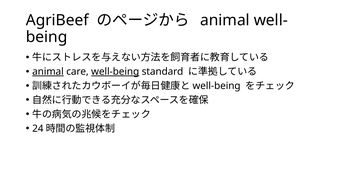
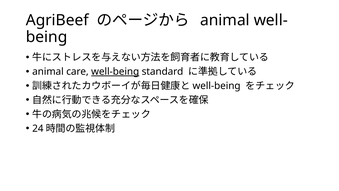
animal at (48, 72) underline: present -> none
